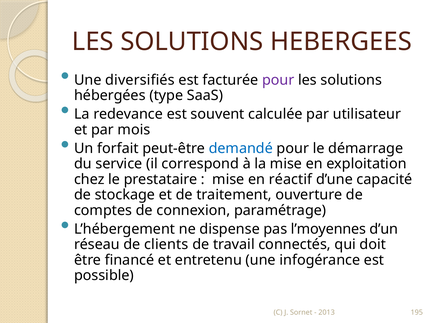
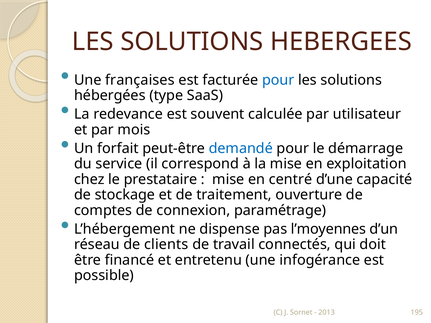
diversifiés: diversifiés -> françaises
pour at (278, 80) colour: purple -> blue
réactif: réactif -> centré
